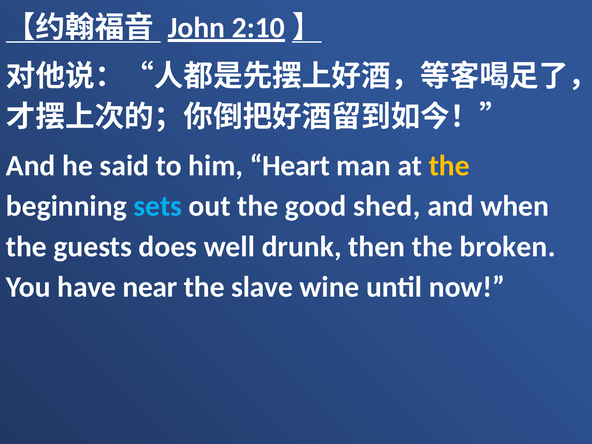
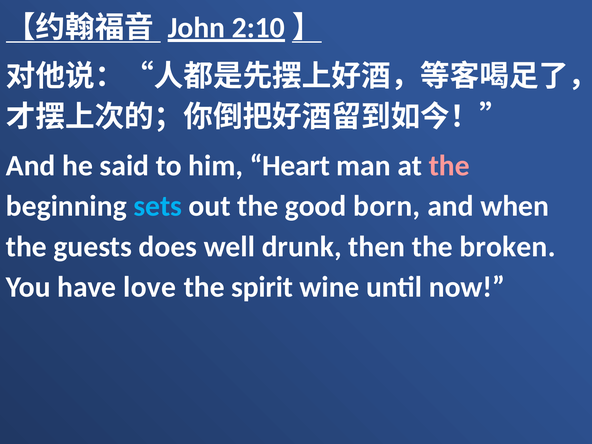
the at (449, 166) colour: yellow -> pink
shed: shed -> born
near: near -> love
slave: slave -> spirit
